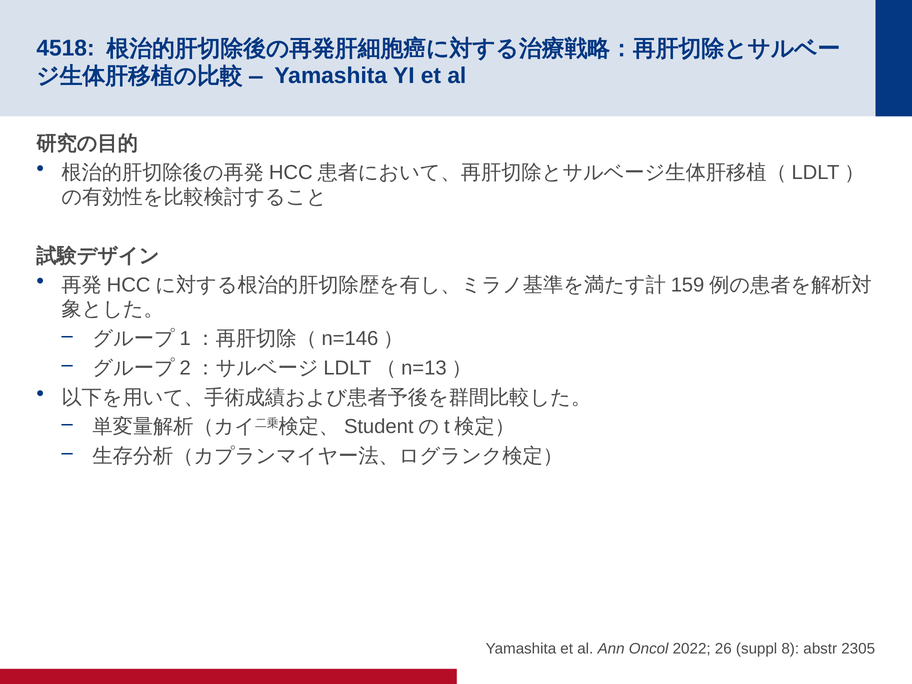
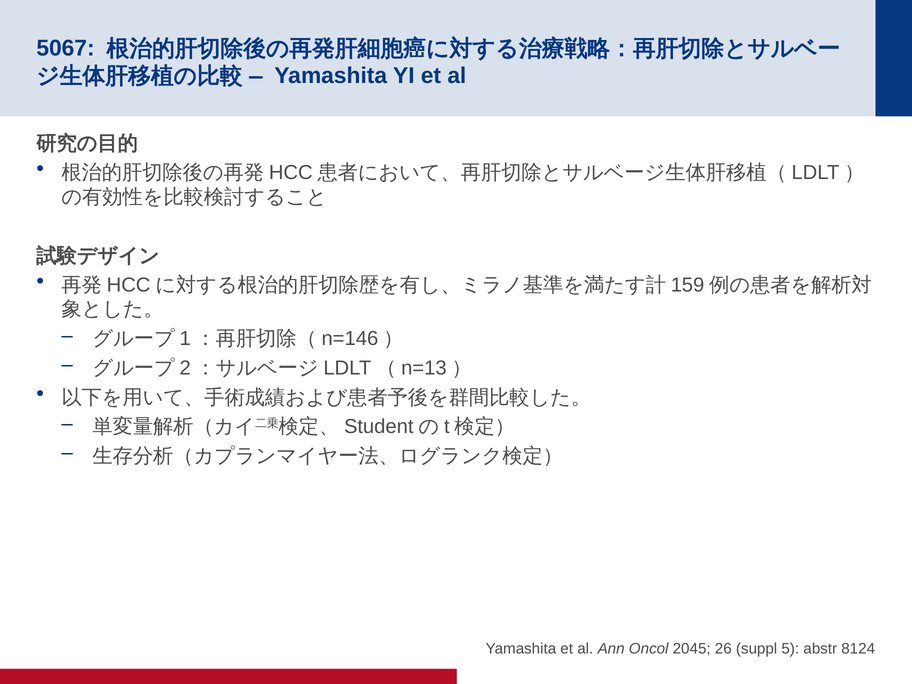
4518: 4518 -> 5067
2022: 2022 -> 2045
8: 8 -> 5
2305: 2305 -> 8124
